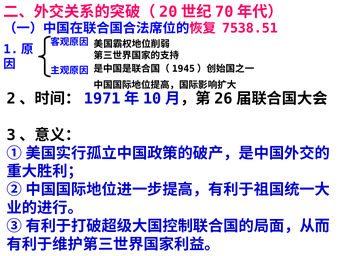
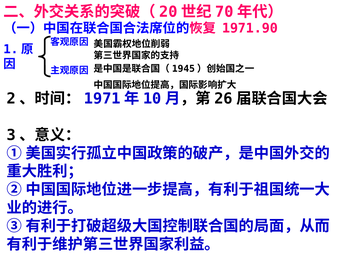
7538.51: 7538.51 -> 1971.90
